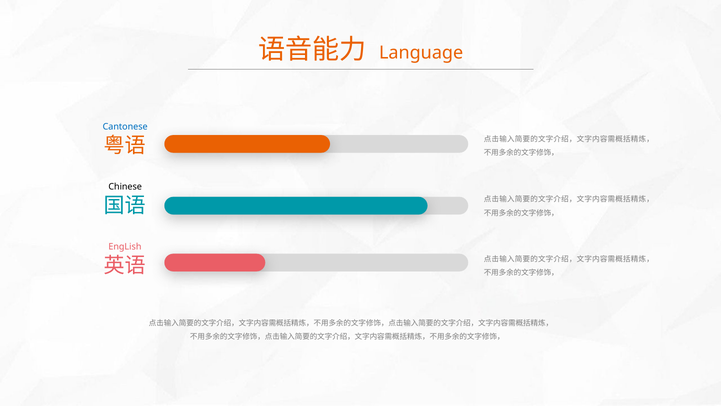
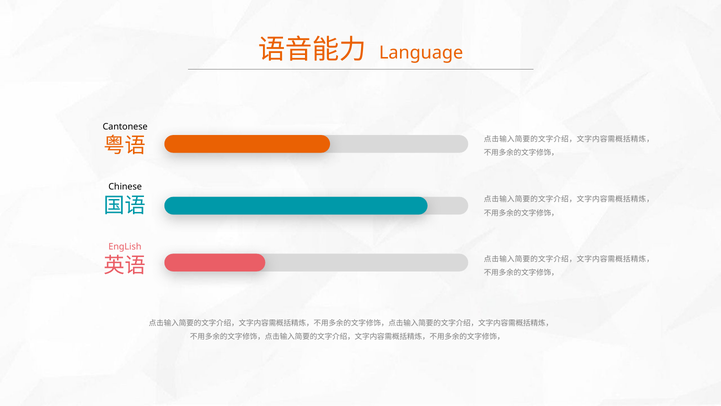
Cantonese colour: blue -> black
